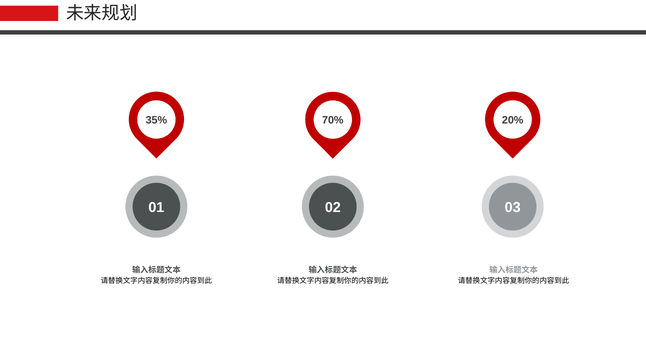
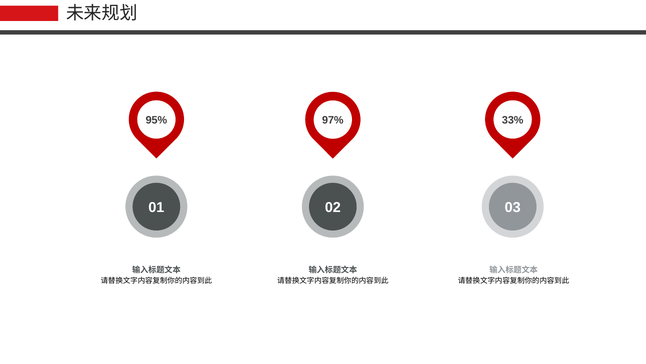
35%: 35% -> 95%
20%: 20% -> 33%
70%: 70% -> 97%
